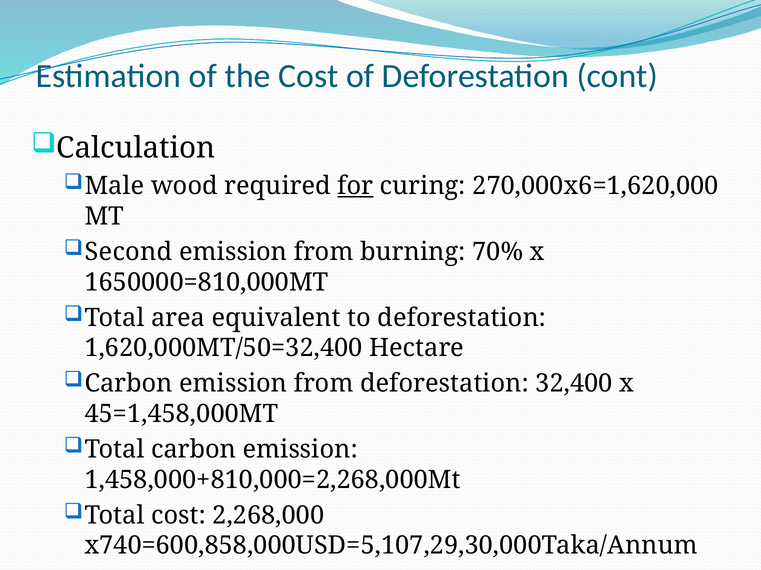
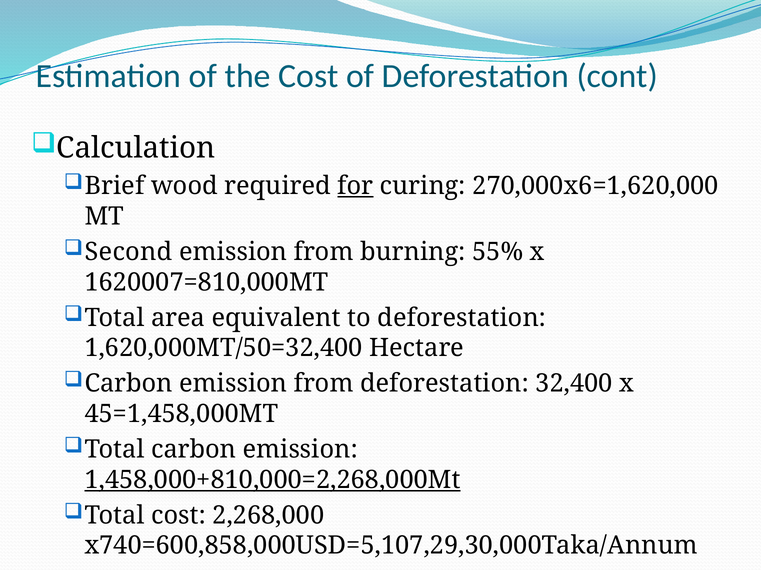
Male: Male -> Brief
70%: 70% -> 55%
1650000=810,000MT: 1650000=810,000MT -> 1620007=810,000MT
1,458,000+810,000=2,268,000Mt underline: none -> present
